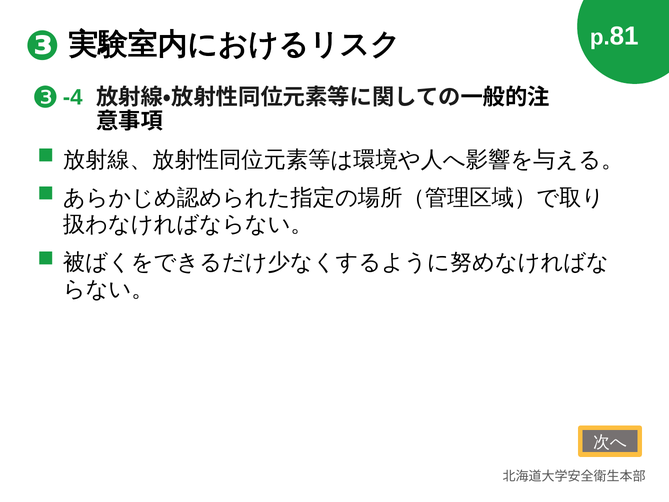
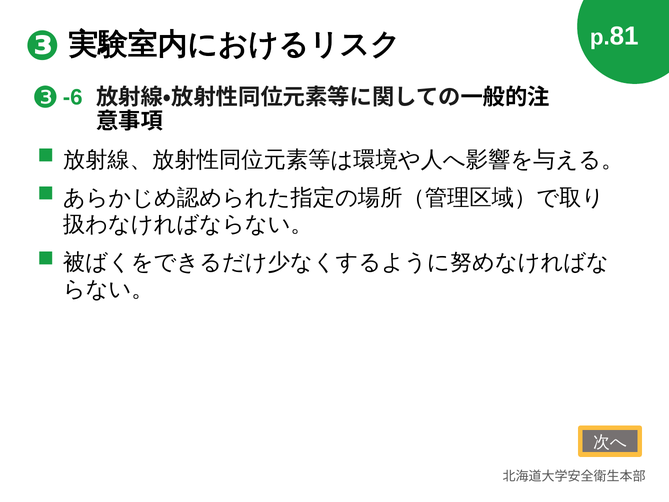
-4: -4 -> -6
